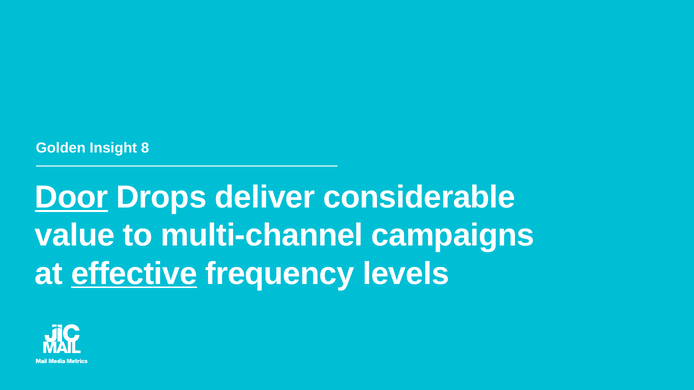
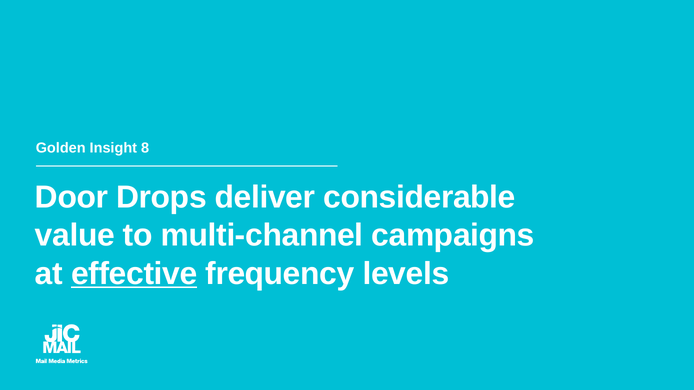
Door underline: present -> none
